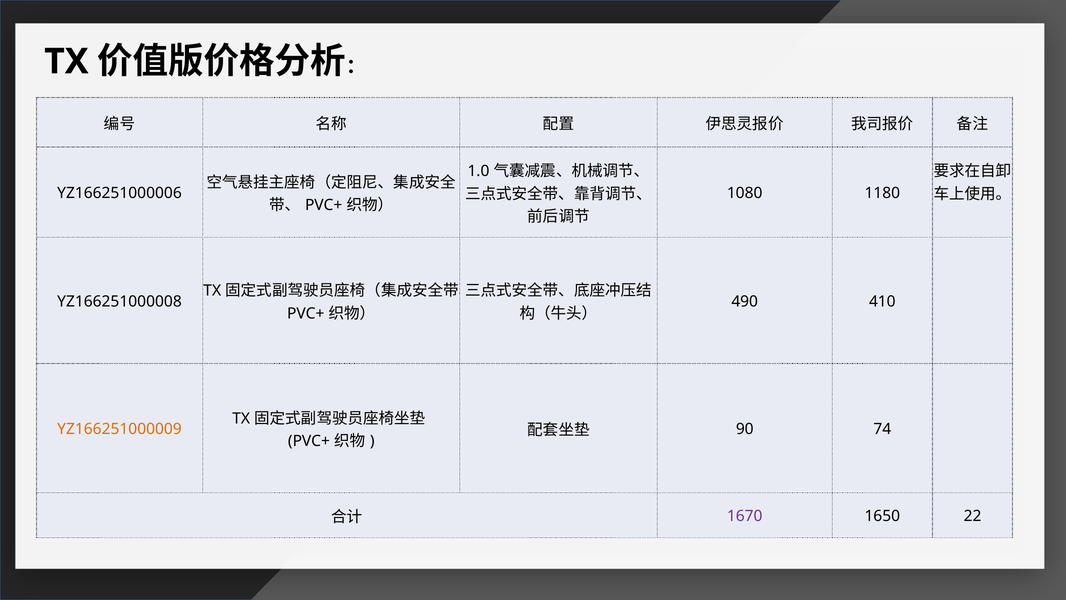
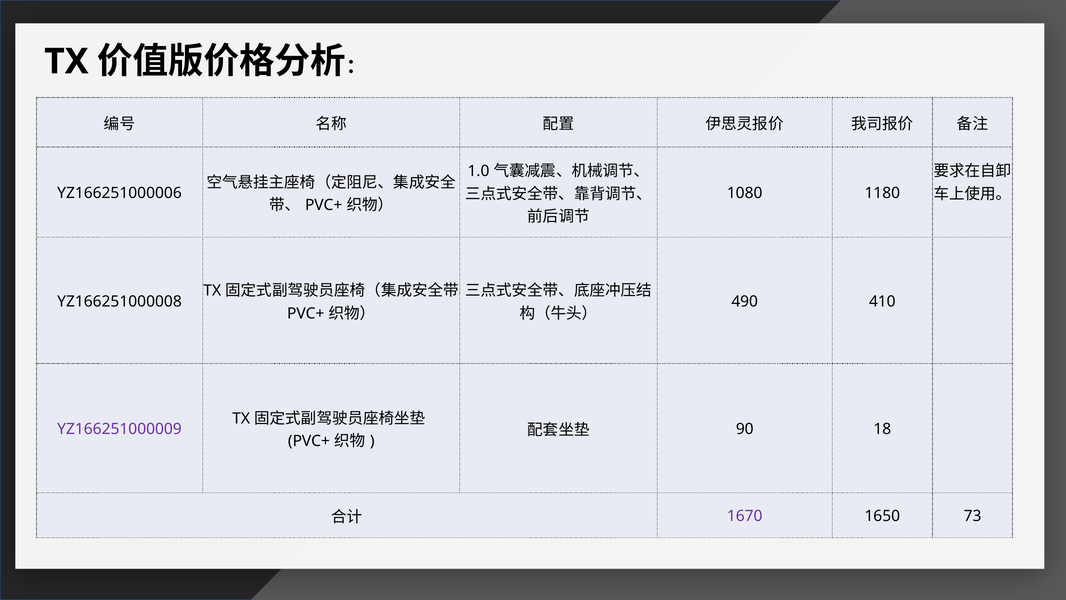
74: 74 -> 18
YZ166251000009 colour: orange -> purple
22: 22 -> 73
